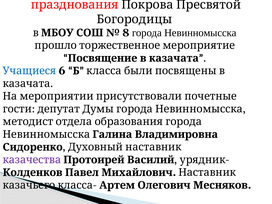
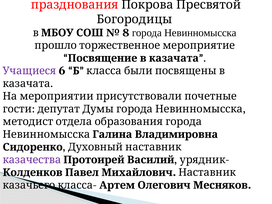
Учащиеся colour: blue -> purple
